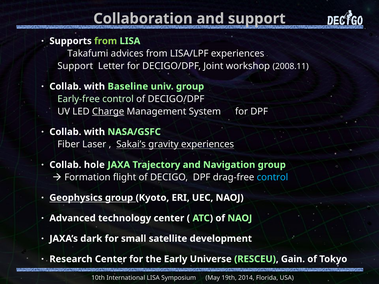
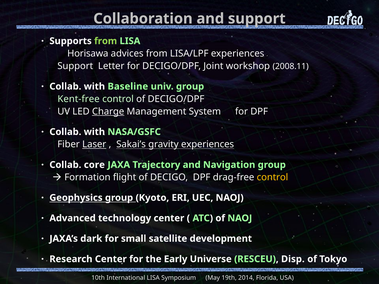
Takafumi: Takafumi -> Horisawa
Early-free: Early-free -> Kent-free
Laser underline: none -> present
hole: hole -> core
control at (272, 177) colour: light blue -> yellow
Gain: Gain -> Disp
